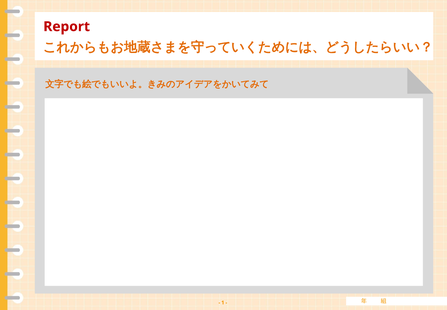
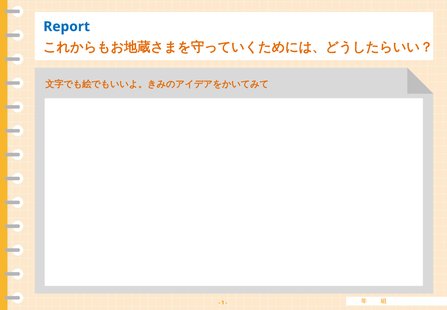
Report colour: red -> blue
